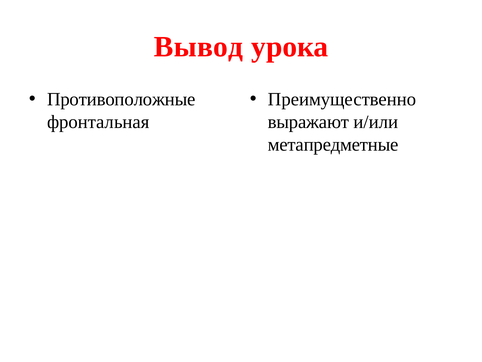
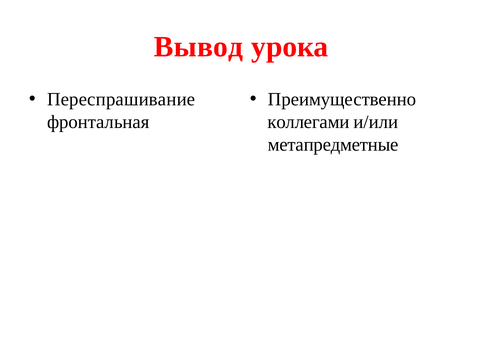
Противоположные: Противоположные -> Переспрашивание
выражают: выражают -> коллегами
